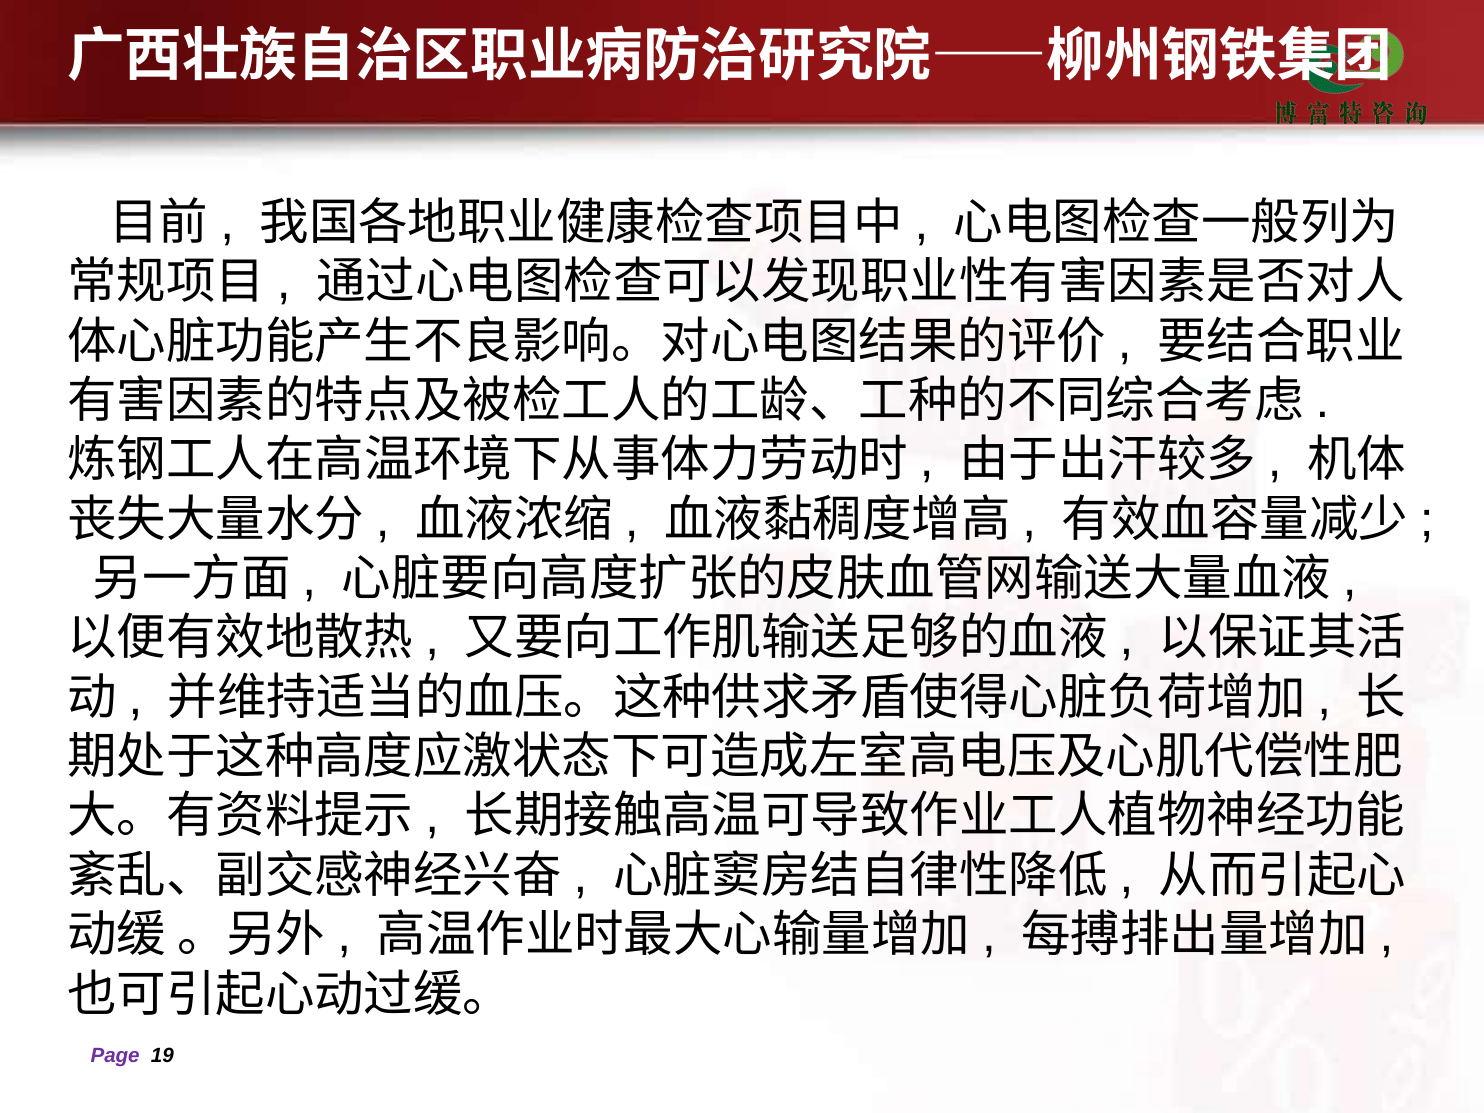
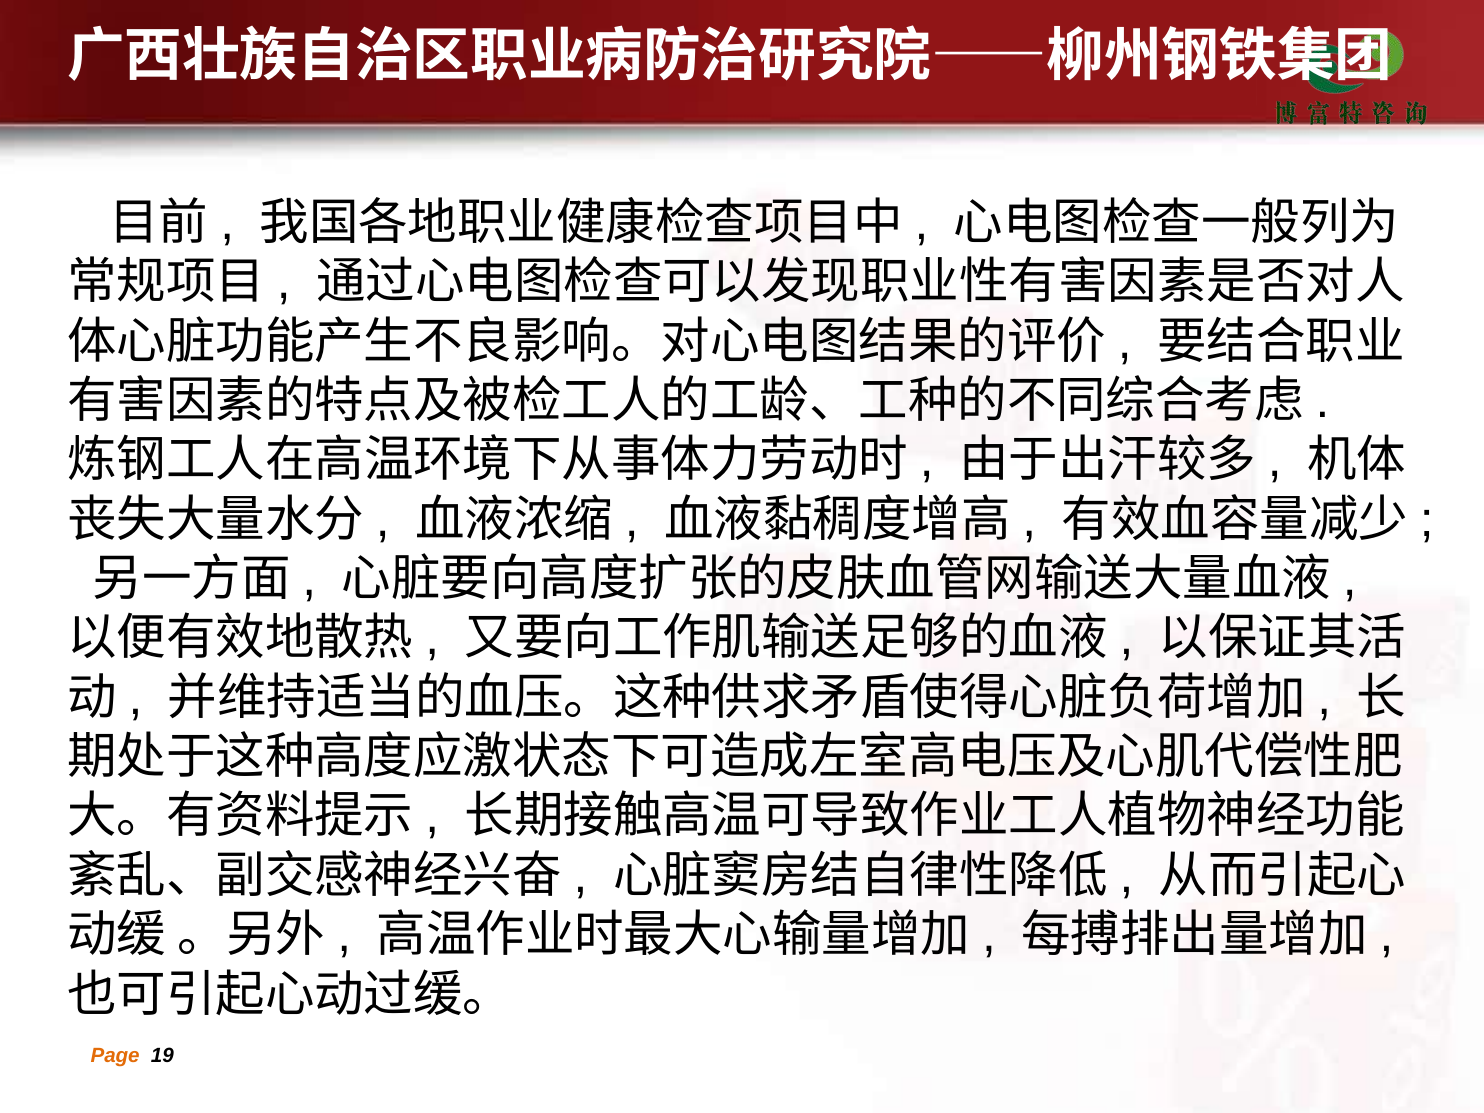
Page colour: purple -> orange
